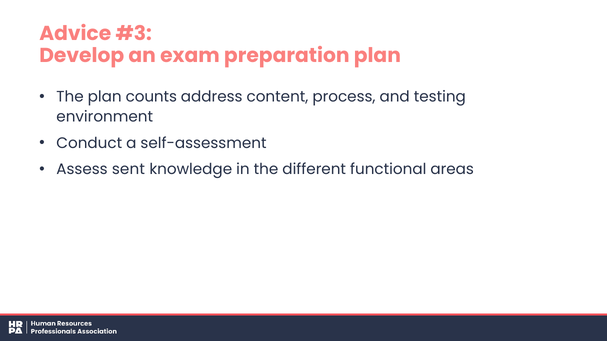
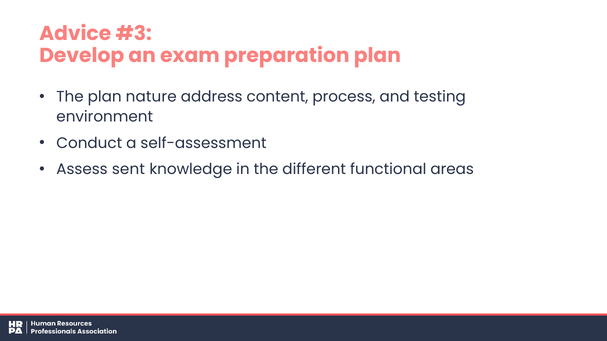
counts: counts -> nature
